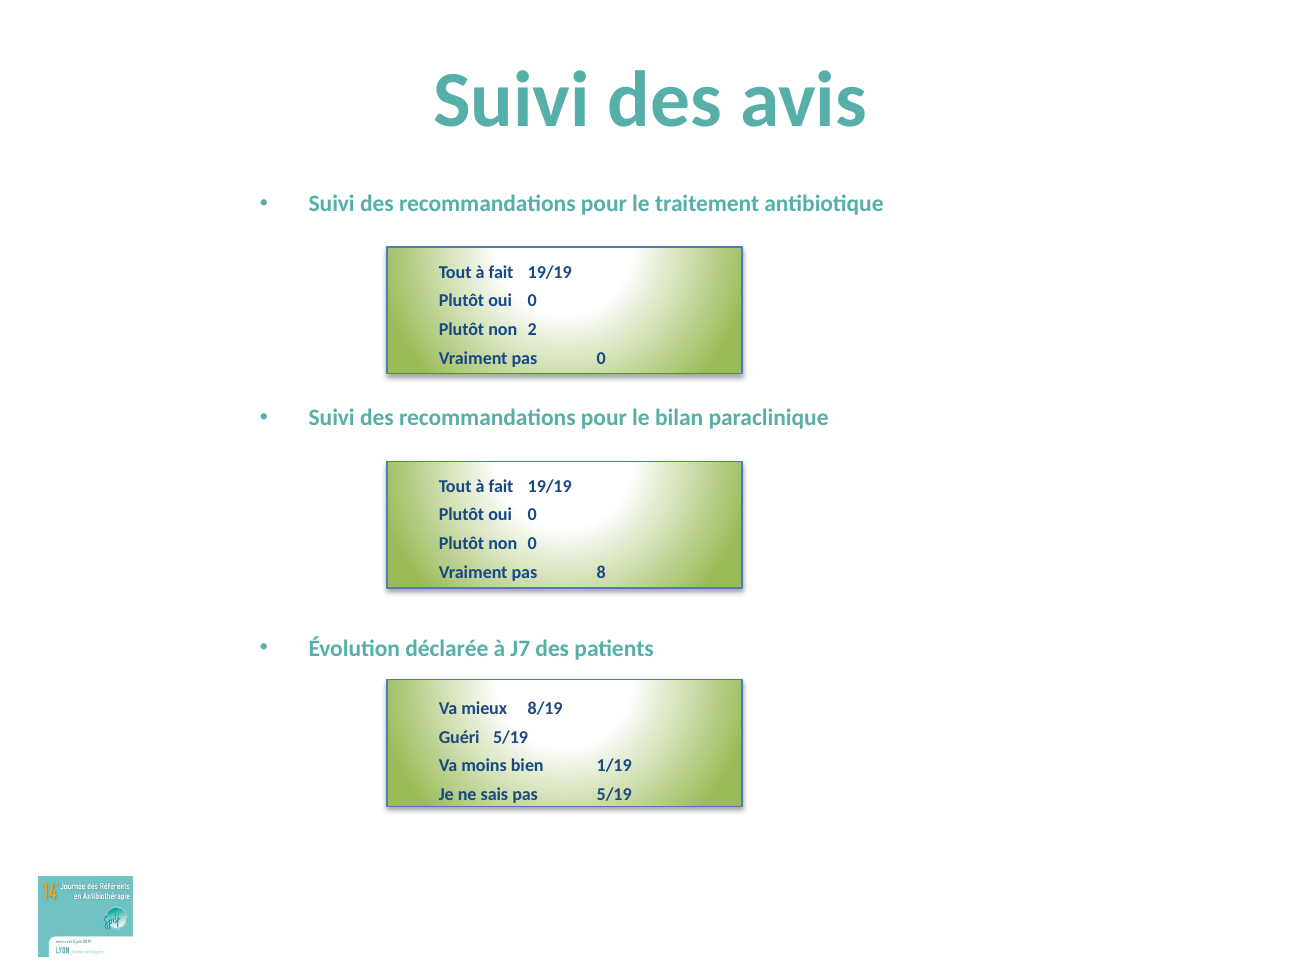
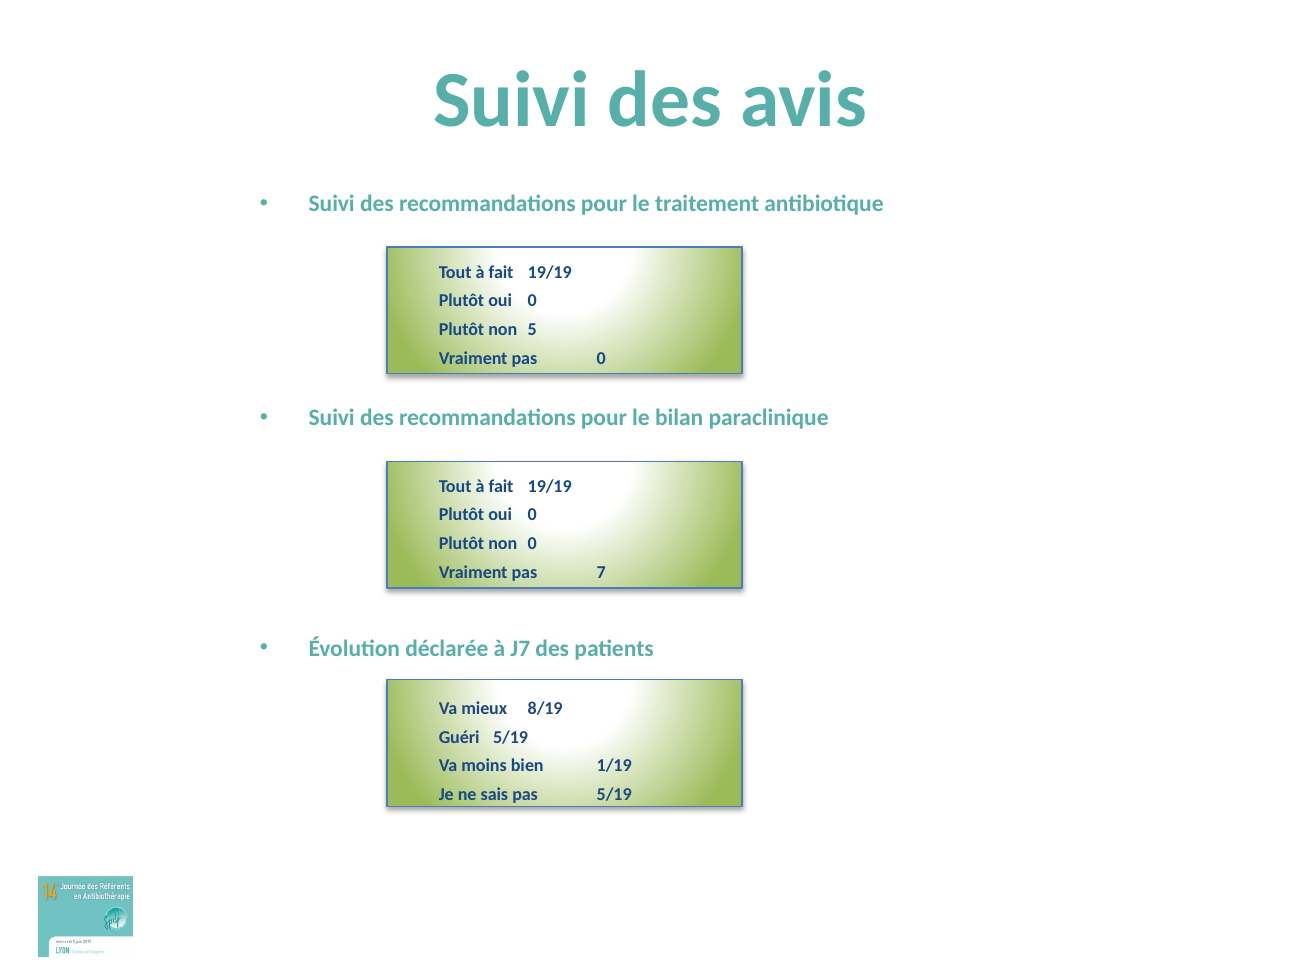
2: 2 -> 5
8: 8 -> 7
